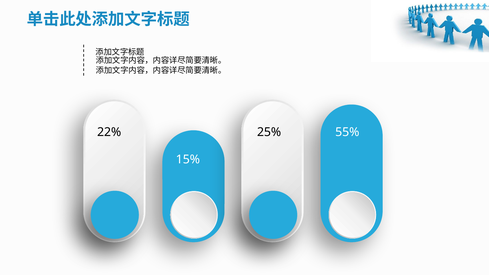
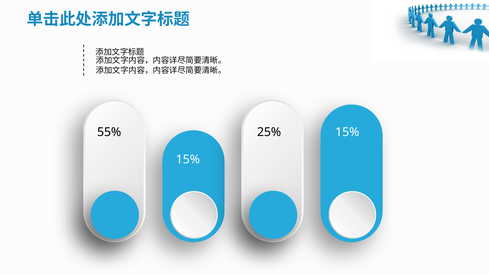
22%: 22% -> 55%
55% at (347, 132): 55% -> 15%
